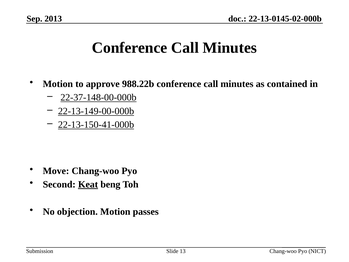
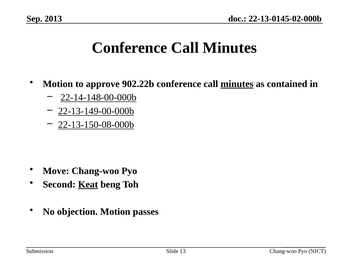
988.22b: 988.22b -> 902.22b
minutes at (237, 84) underline: none -> present
22-37-148-00-000b: 22-37-148-00-000b -> 22-14-148-00-000b
22-13-150-41-000b: 22-13-150-41-000b -> 22-13-150-08-000b
